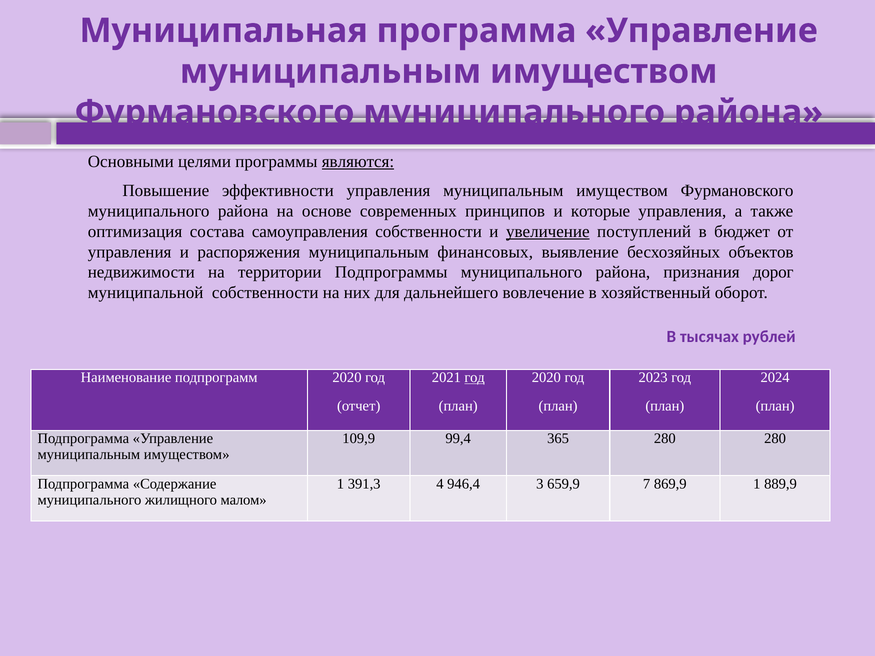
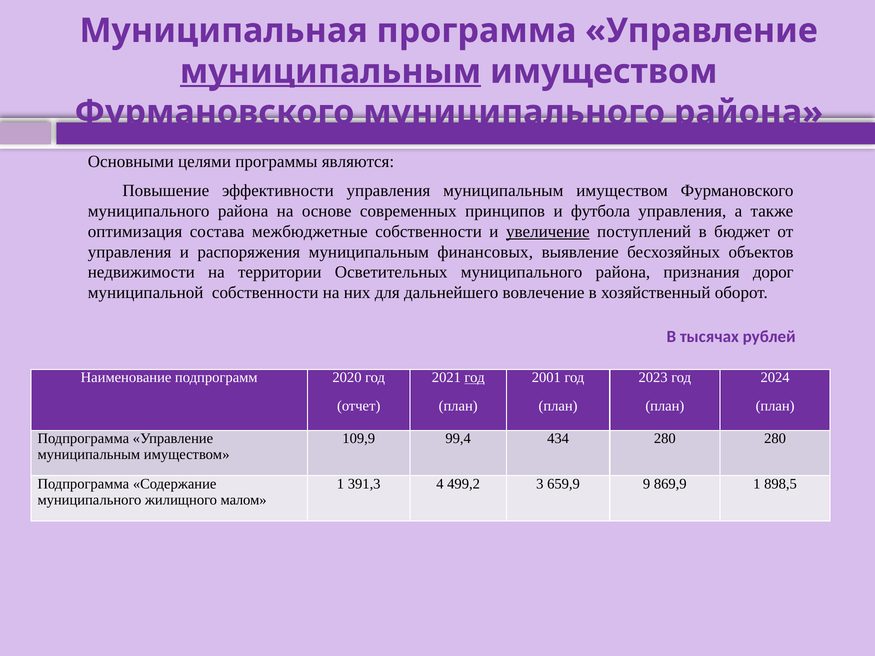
муниципальным at (330, 72) underline: none -> present
являются underline: present -> none
которые: которые -> футбола
самоуправления: самоуправления -> межбюджетные
Подпрограммы: Подпрограммы -> Осветительных
2020 at (546, 378): 2020 -> 2001
365: 365 -> 434
946,4: 946,4 -> 499,2
7: 7 -> 9
889,9: 889,9 -> 898,5
